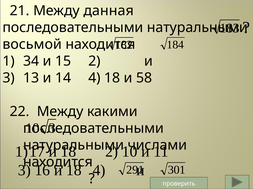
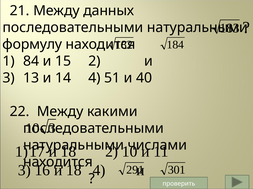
данная: данная -> данных
восьмой: восьмой -> формулу
34: 34 -> 84
4 18: 18 -> 51
58: 58 -> 40
